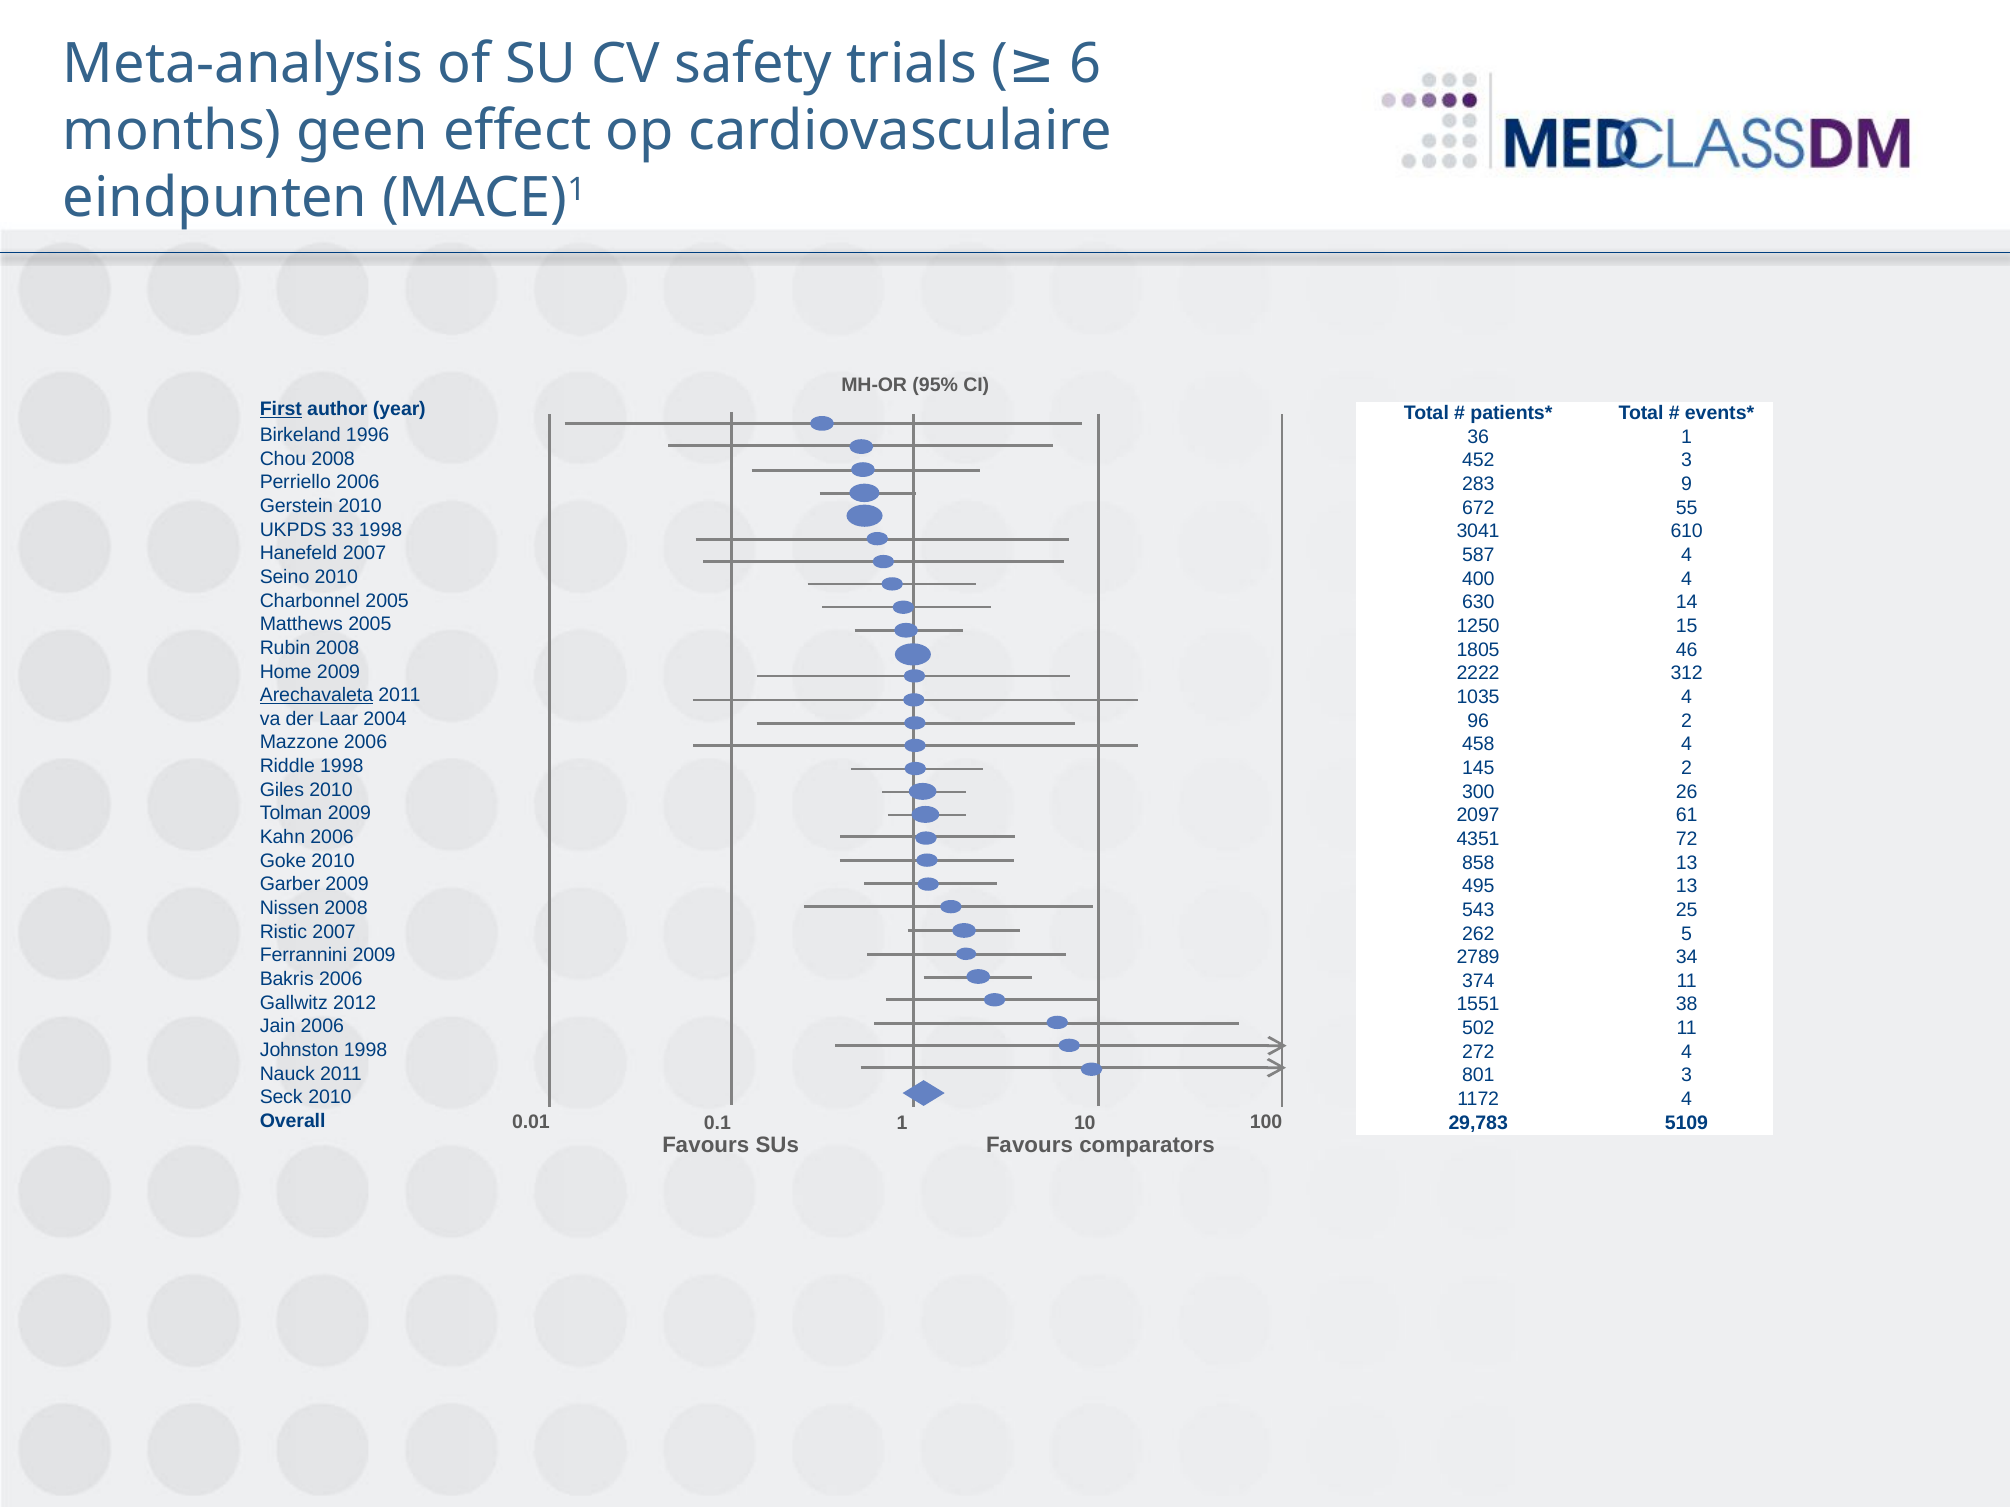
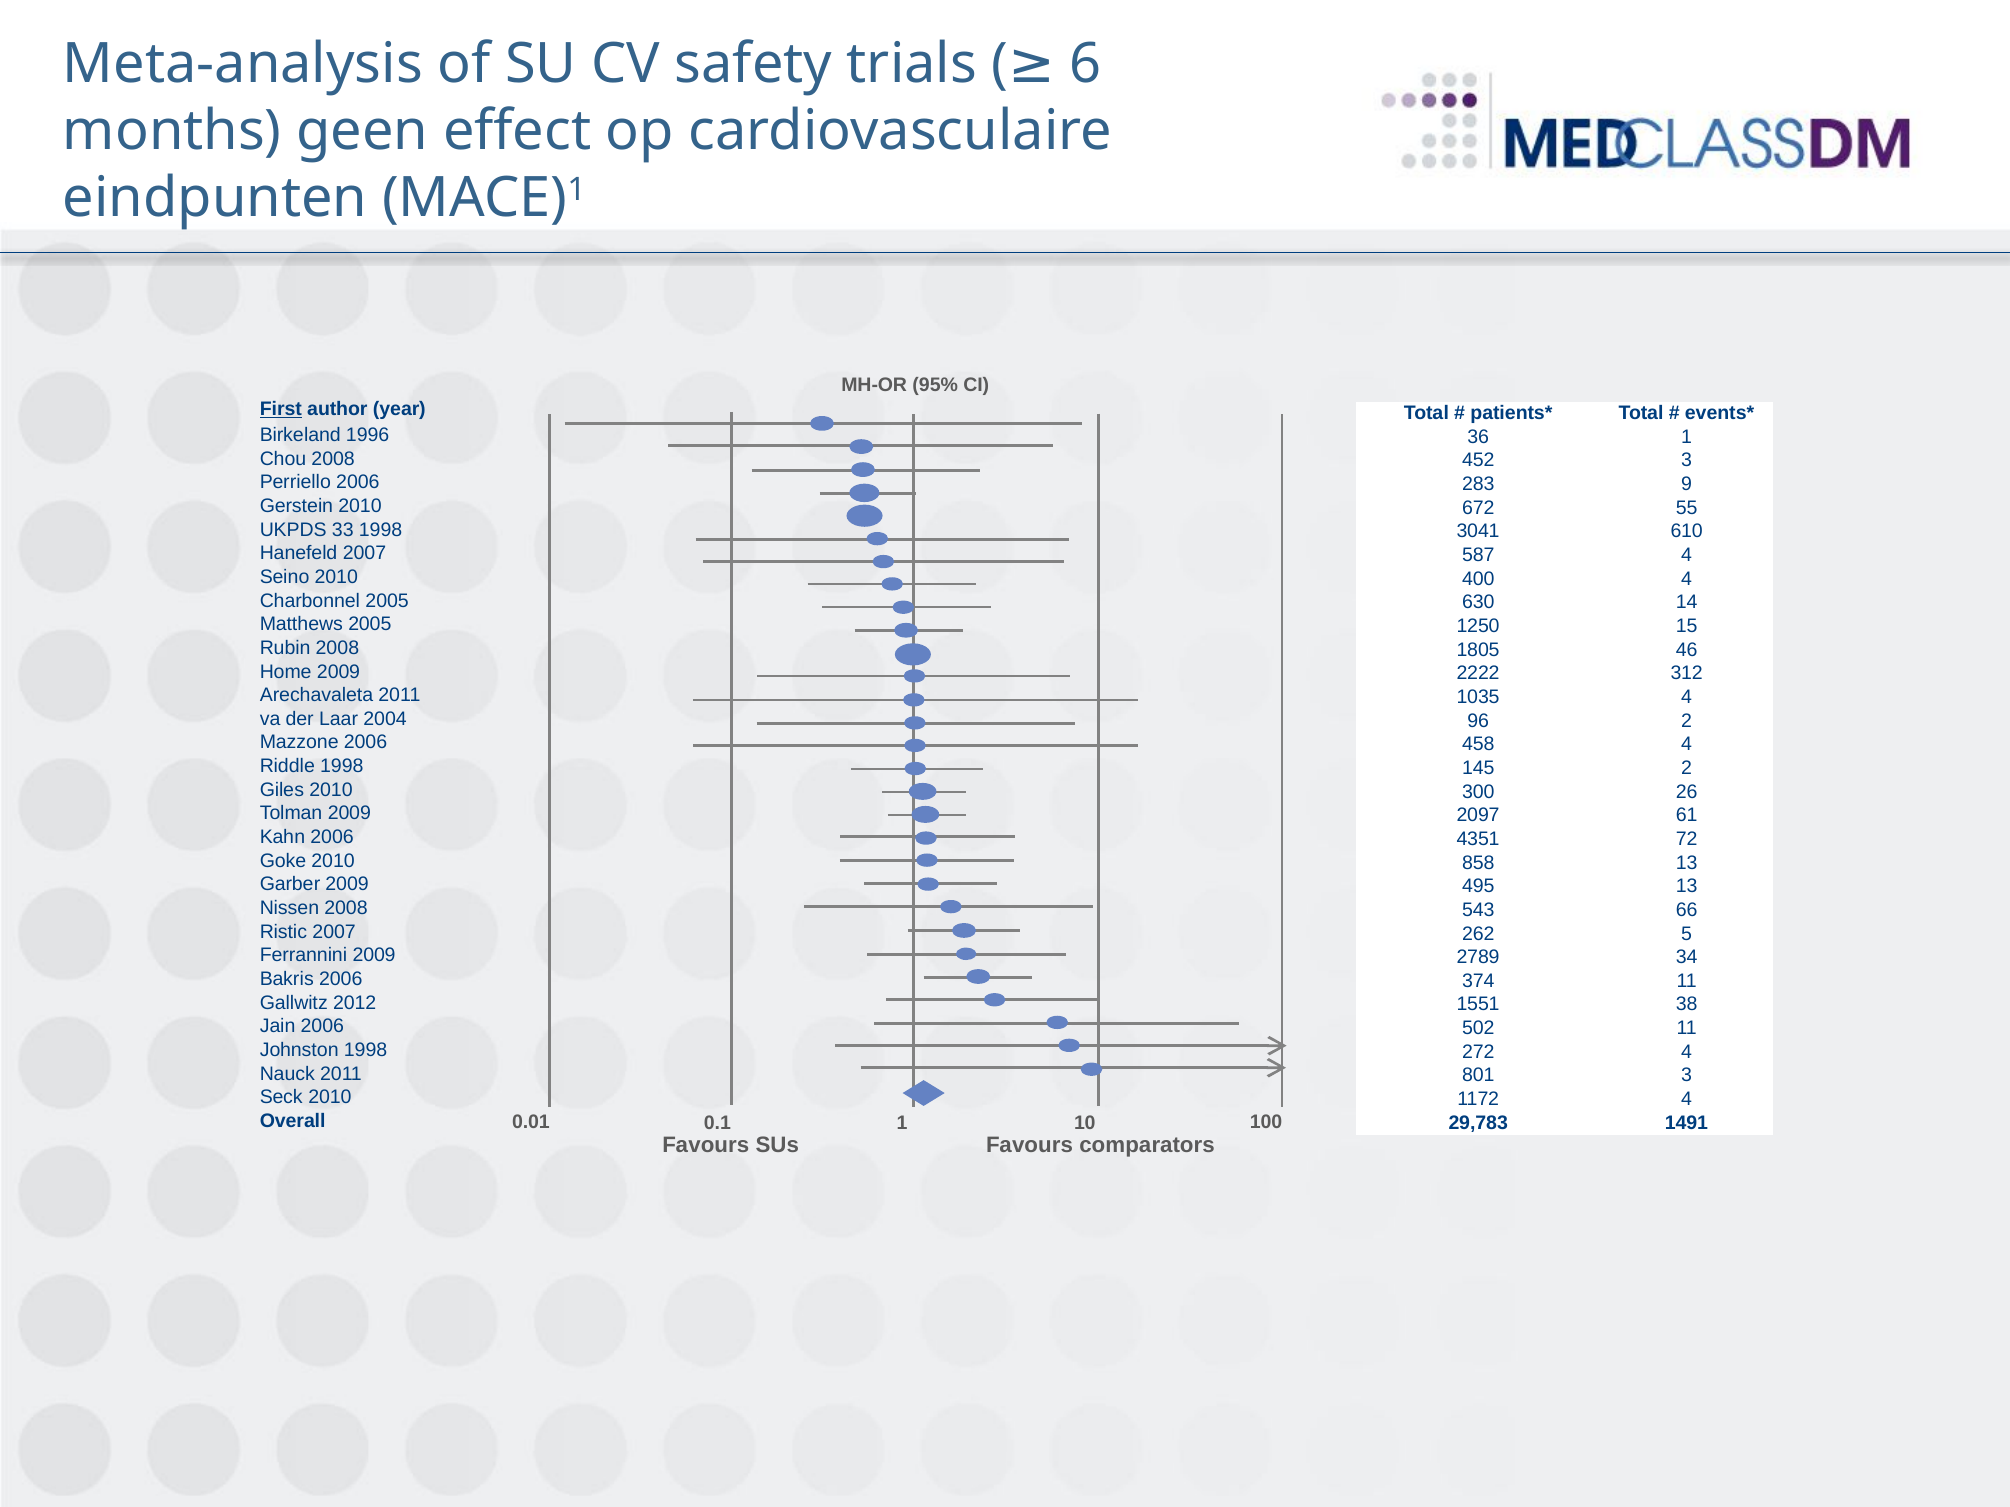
Arechavaleta underline: present -> none
25: 25 -> 66
5109: 5109 -> 1491
